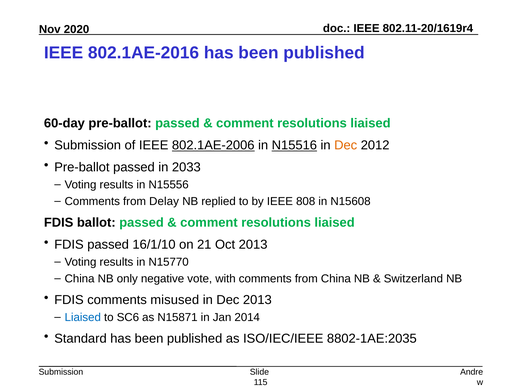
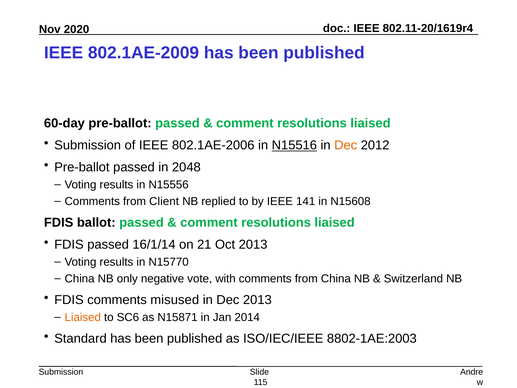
802.1AE-2016: 802.1AE-2016 -> 802.1AE-2009
802.1AE-2006 underline: present -> none
2033: 2033 -> 2048
Delay: Delay -> Client
808: 808 -> 141
16/1/10: 16/1/10 -> 16/1/14
Liaised at (83, 317) colour: blue -> orange
8802-1AE:2035: 8802-1AE:2035 -> 8802-1AE:2003
